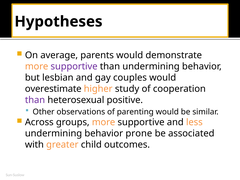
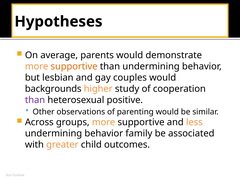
supportive at (74, 66) colour: purple -> orange
overestimate: overestimate -> backgrounds
prone: prone -> family
